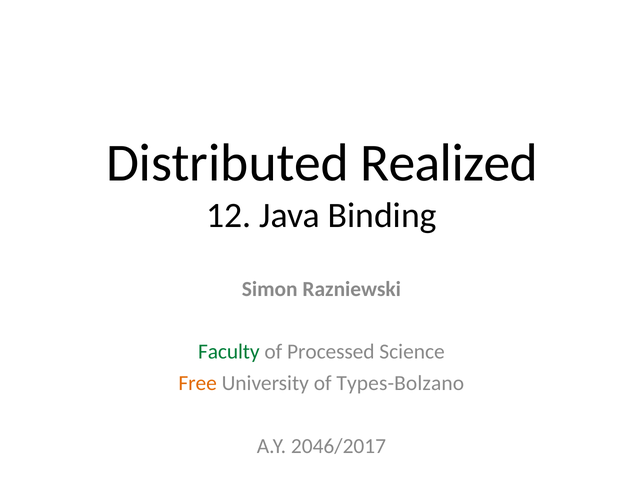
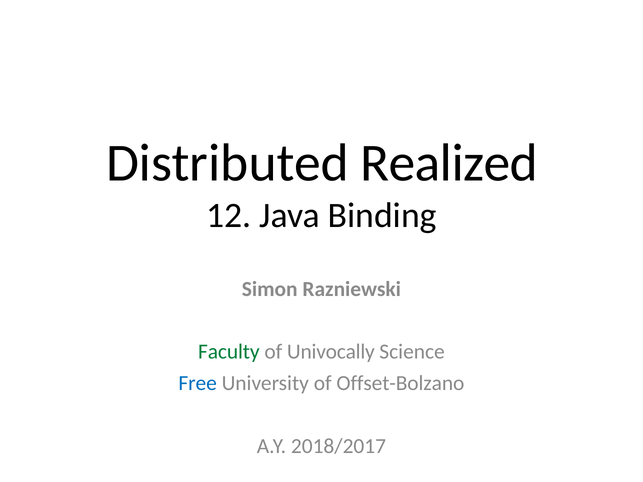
Processed: Processed -> Univocally
Free colour: orange -> blue
Types-Bolzano: Types-Bolzano -> Offset-Bolzano
2046/2017: 2046/2017 -> 2018/2017
